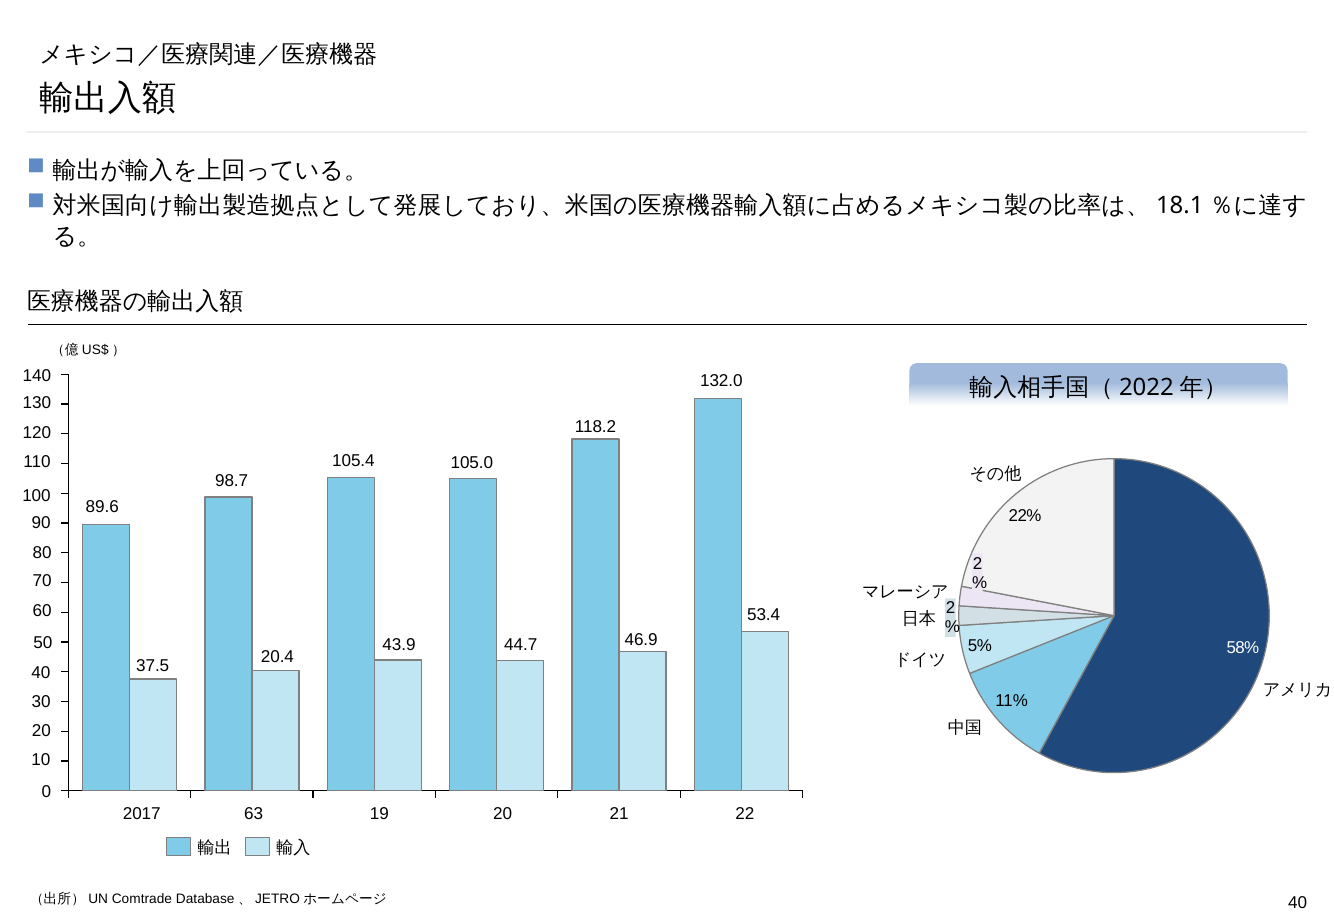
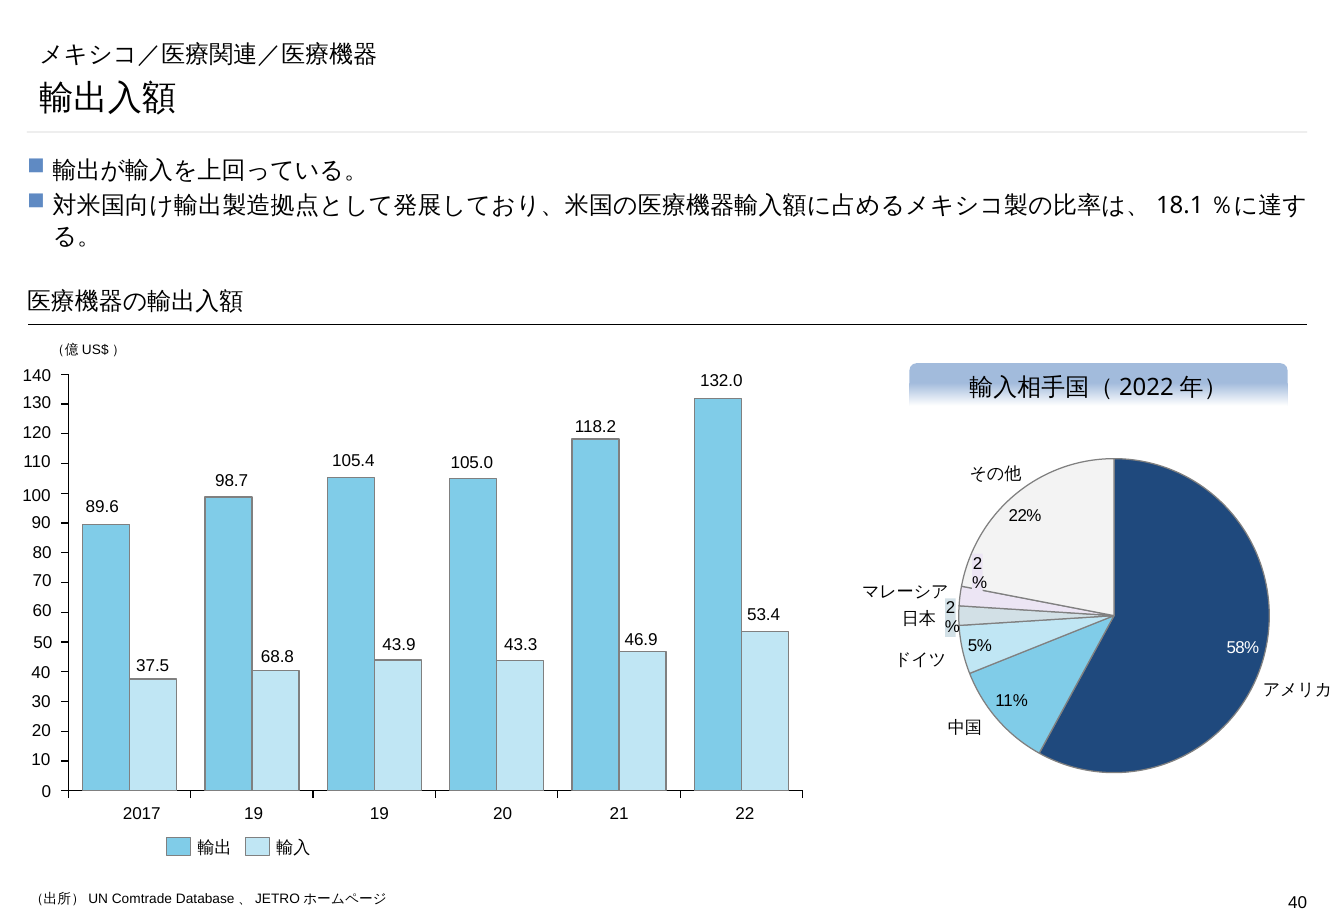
44.7: 44.7 -> 43.3
20.4: 20.4 -> 68.8
2017 63: 63 -> 19
